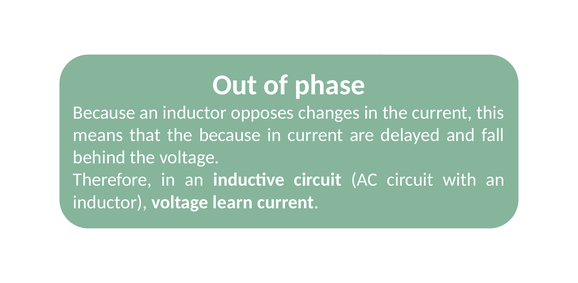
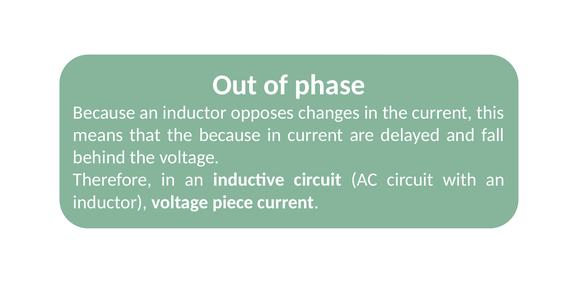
learn: learn -> piece
